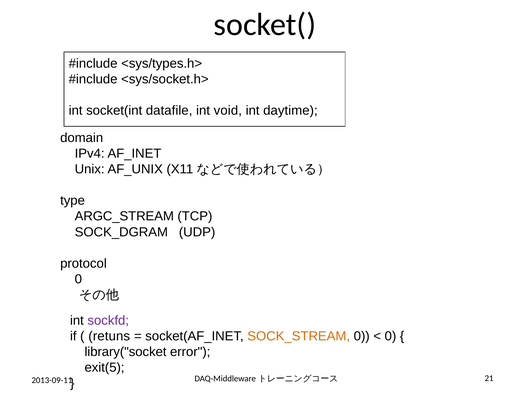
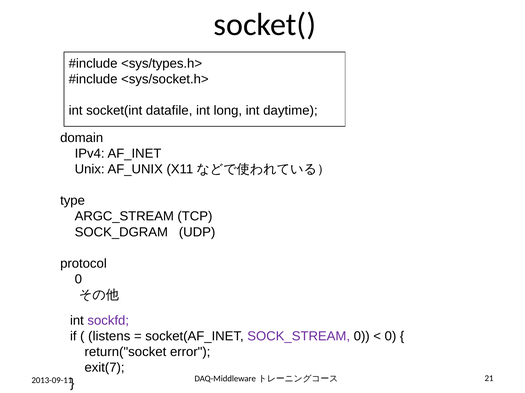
void: void -> long
retuns: retuns -> listens
SOCK_STREAM colour: orange -> purple
library("socket: library("socket -> return("socket
exit(5: exit(5 -> exit(7
